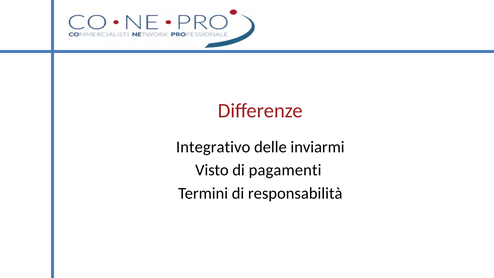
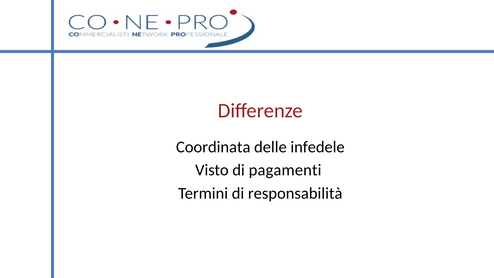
Integrativo: Integrativo -> Coordinata
inviarmi: inviarmi -> infedele
